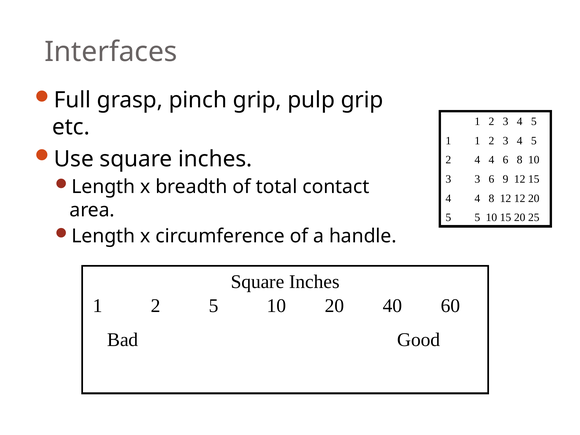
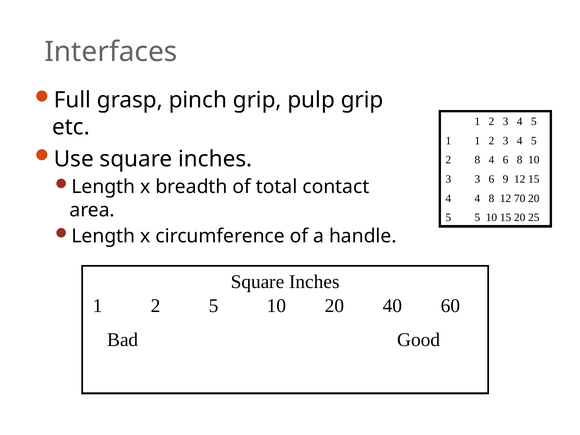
2 4: 4 -> 8
12 12: 12 -> 70
